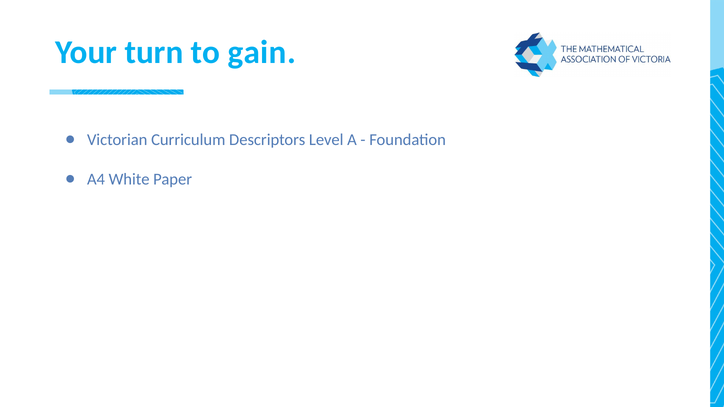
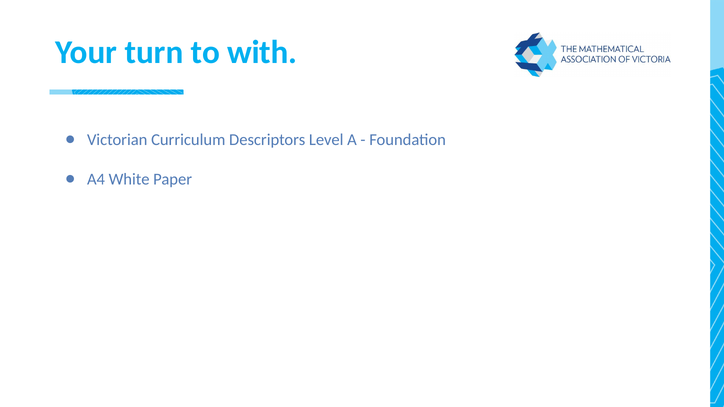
gain: gain -> with
